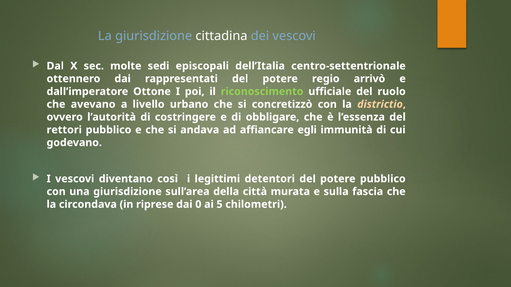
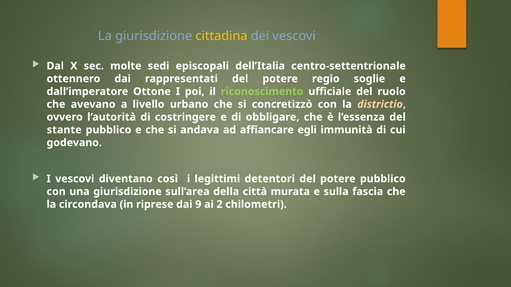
cittadina colour: white -> yellow
arrivò: arrivò -> soglie
rettori: rettori -> stante
0: 0 -> 9
5: 5 -> 2
